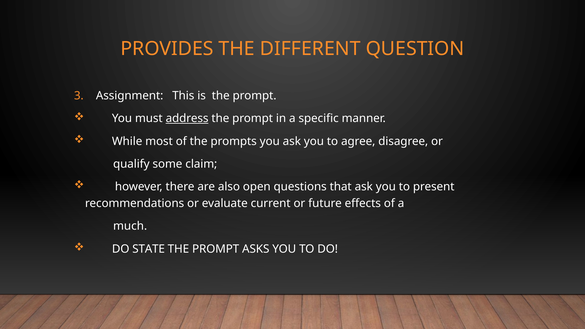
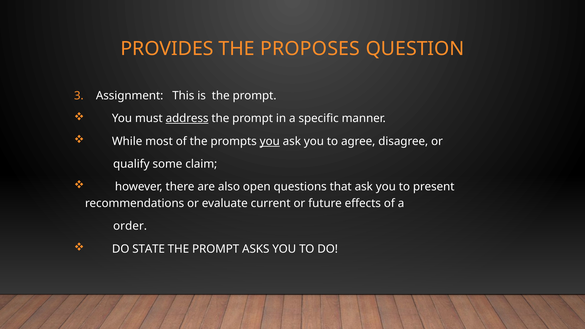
DIFFERENT: DIFFERENT -> PROPOSES
you at (270, 141) underline: none -> present
much: much -> order
